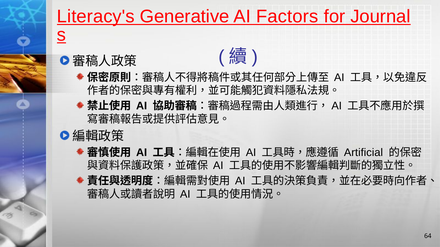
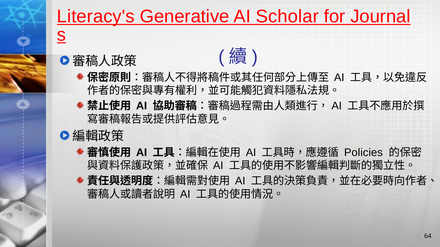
Factors: Factors -> Scholar
Artificial: Artificial -> Policies
